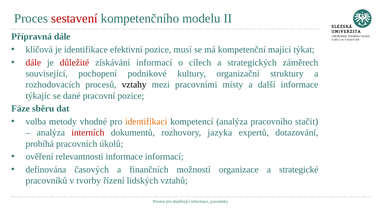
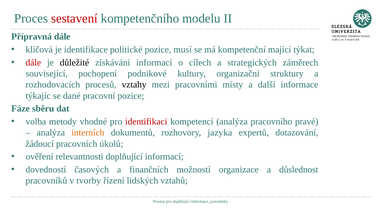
efektivní: efektivní -> politické
důležité colour: red -> black
identifikaci colour: orange -> red
stačit: stačit -> pravé
interních colour: red -> orange
probíhá: probíhá -> žádoucí
relevantnosti informace: informace -> doplňující
definována: definována -> dovedností
strategické: strategické -> důslednost
